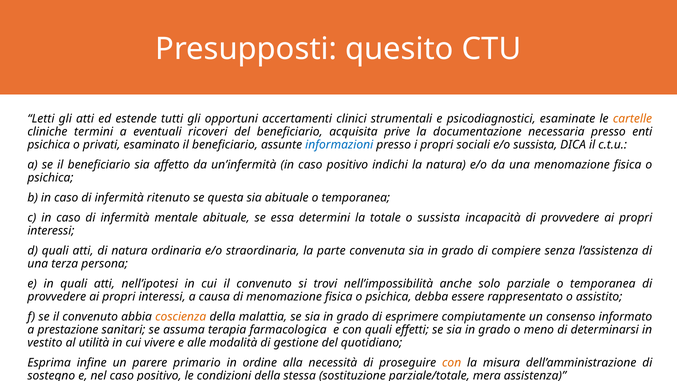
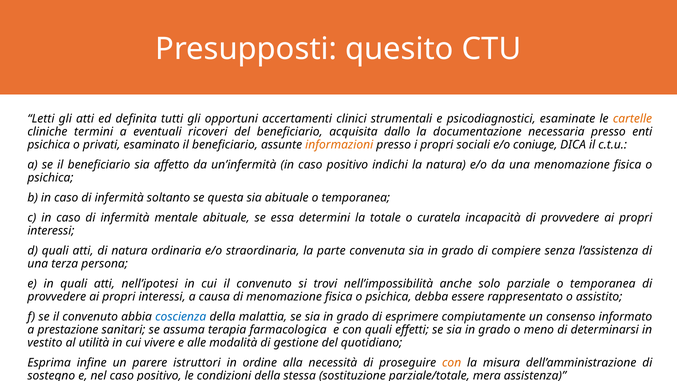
estende: estende -> definita
prive: prive -> dallo
informazioni colour: blue -> orange
e/o sussista: sussista -> coniuge
ritenuto: ritenuto -> soltanto
o sussista: sussista -> curatela
coscienza colour: orange -> blue
primario: primario -> istruttori
